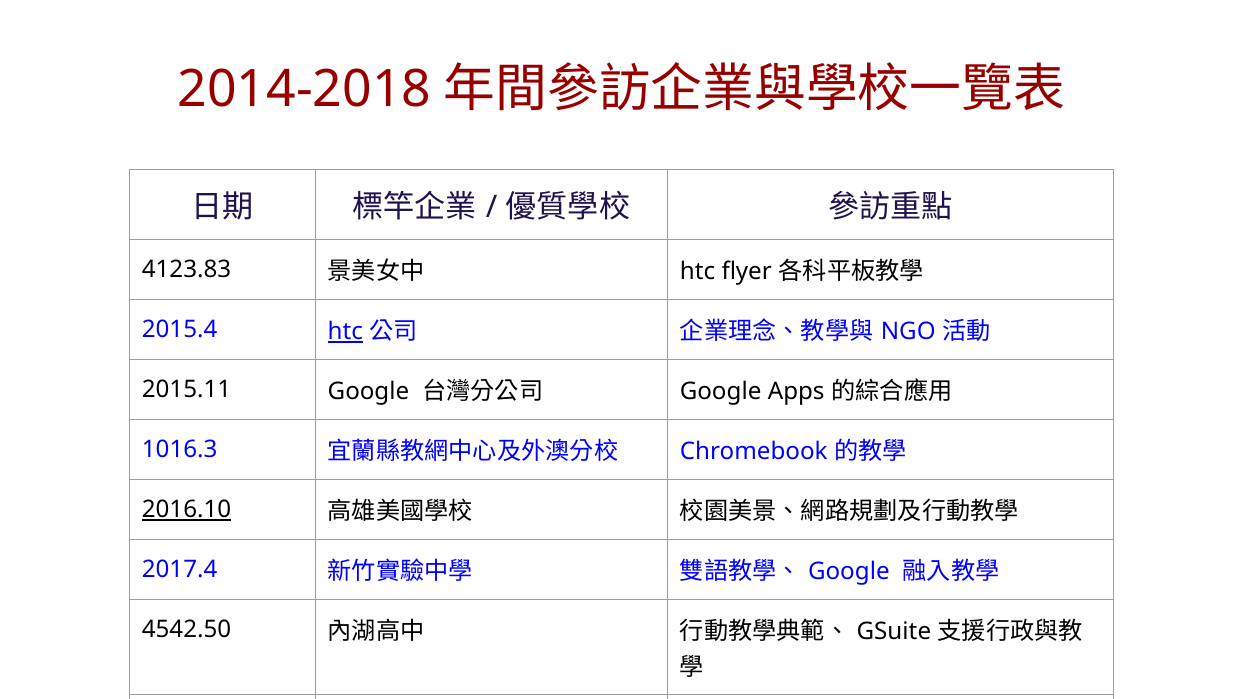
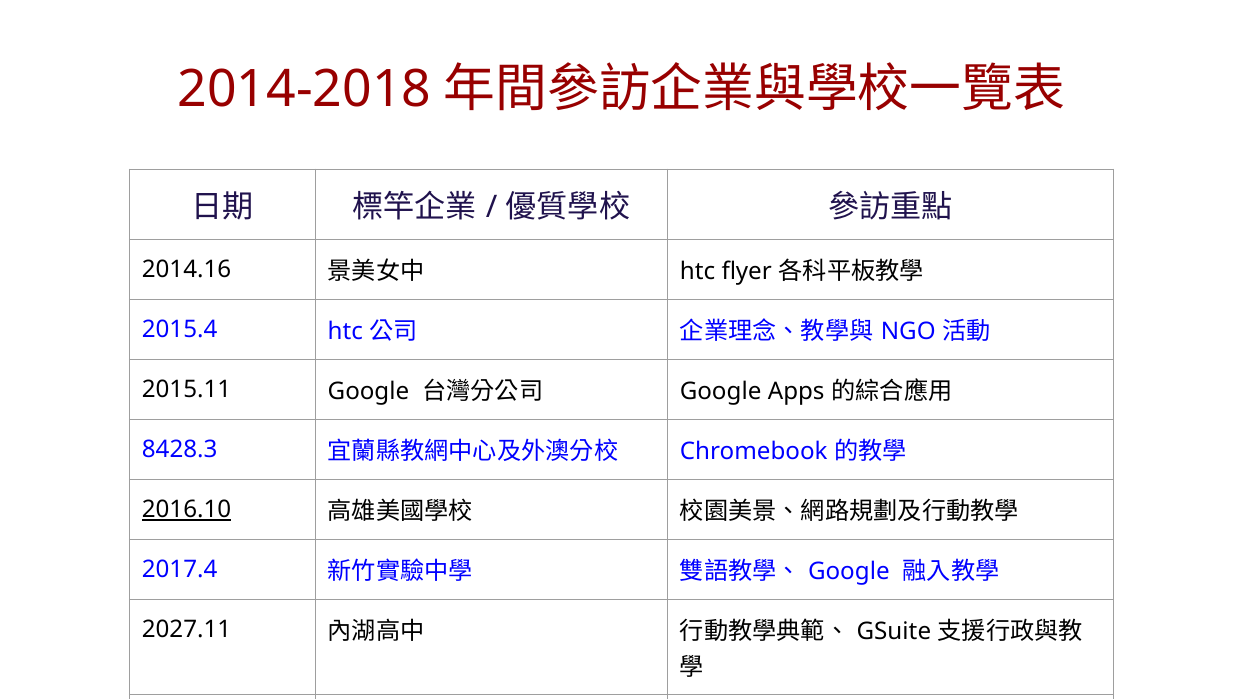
4123.83: 4123.83 -> 2014.16
htc at (345, 332) underline: present -> none
1016.3: 1016.3 -> 8428.3
4542.50: 4542.50 -> 2027.11
